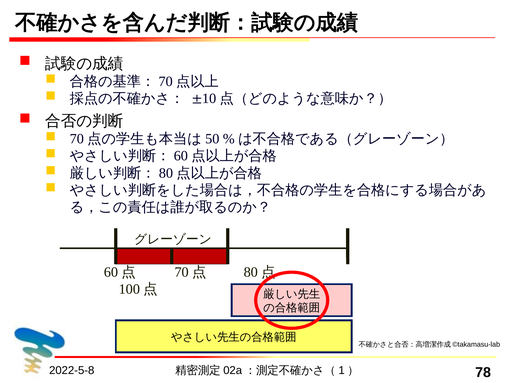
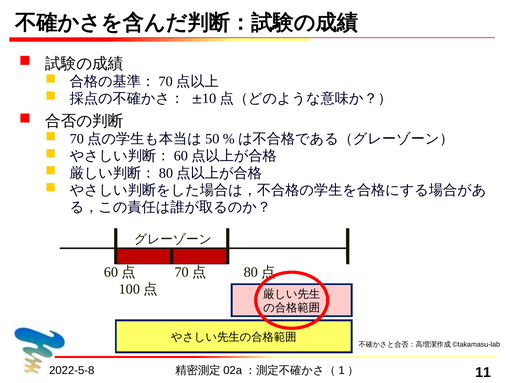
78: 78 -> 11
